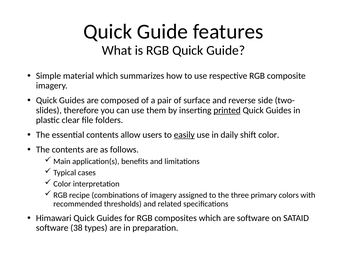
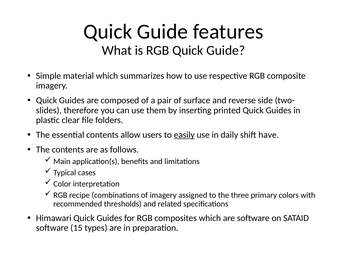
printed underline: present -> none
shift color: color -> have
38: 38 -> 15
